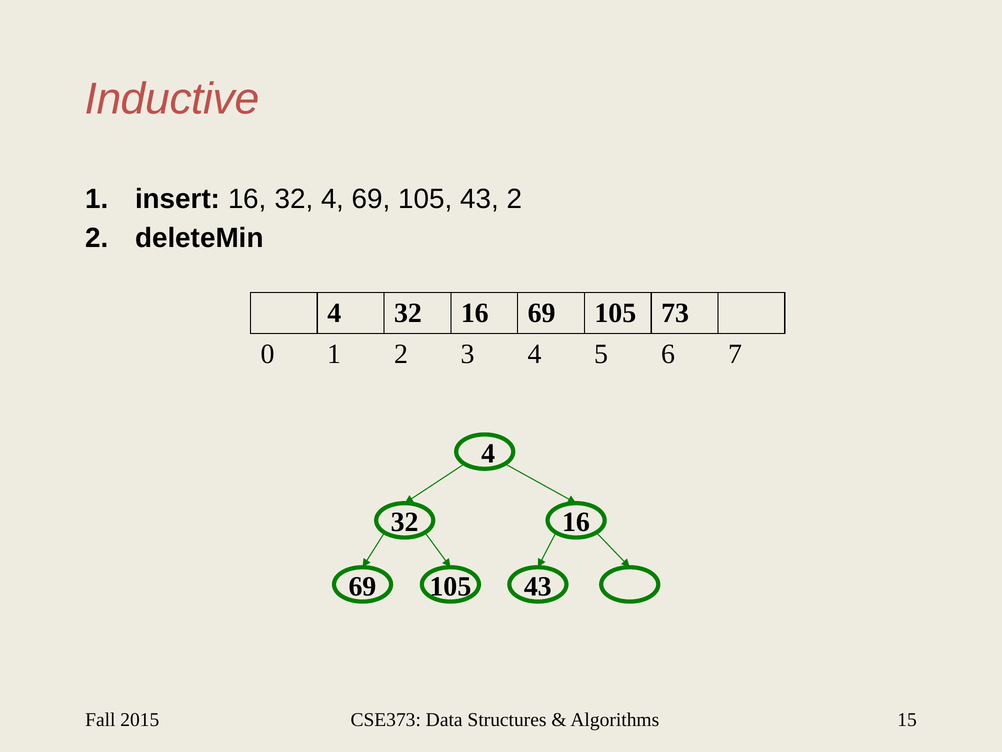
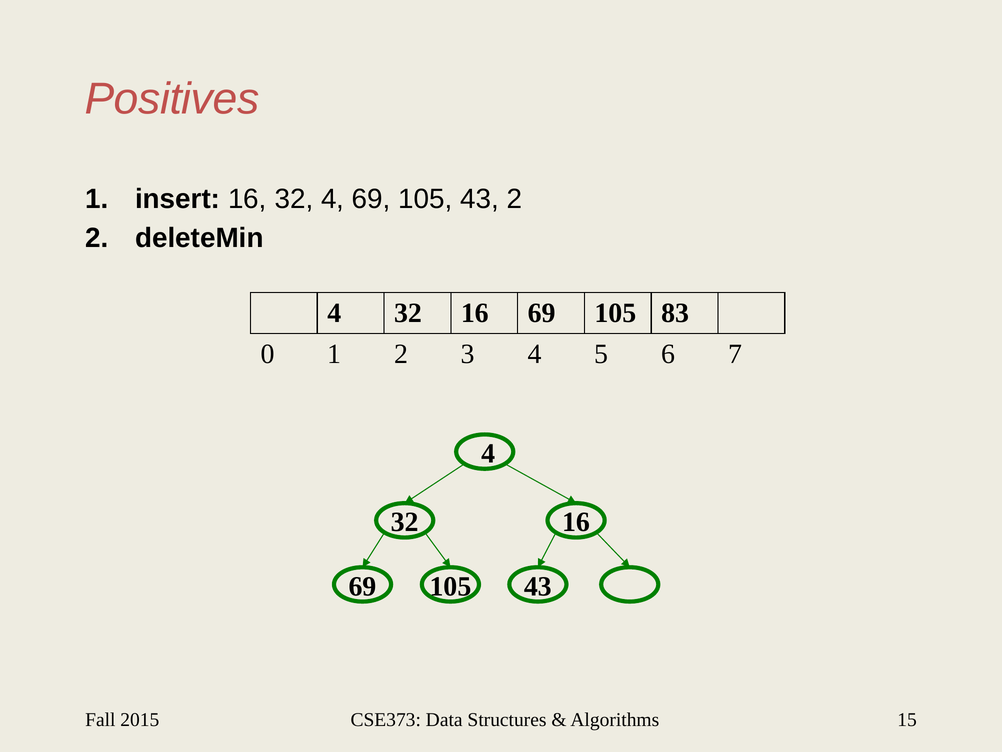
Inductive: Inductive -> Positives
73: 73 -> 83
